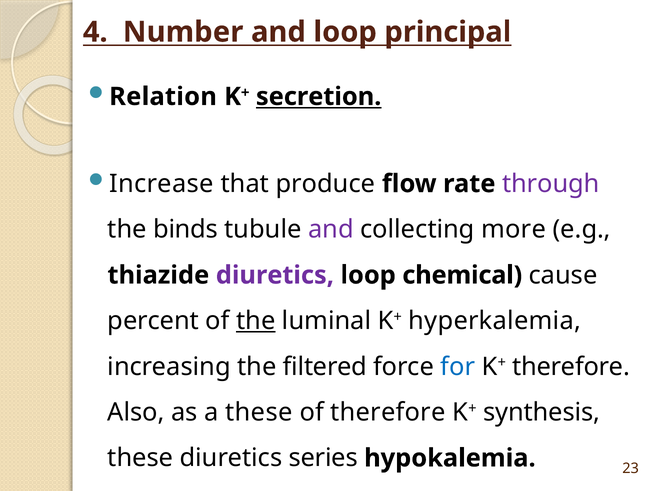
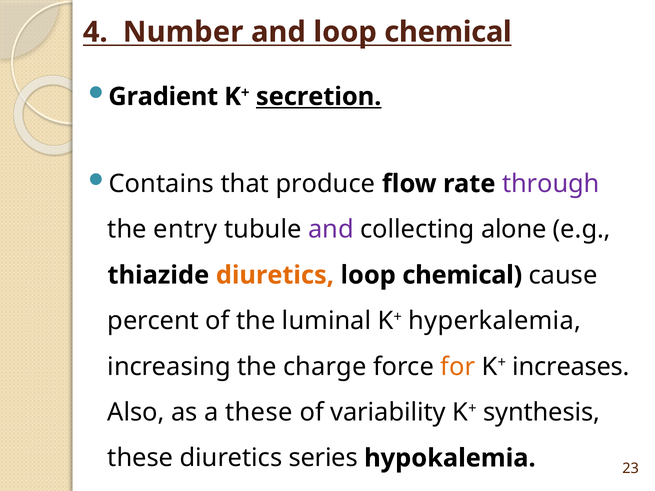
and loop principal: principal -> chemical
Relation: Relation -> Gradient
Increase: Increase -> Contains
binds: binds -> entry
more: more -> alone
diuretics at (275, 275) colour: purple -> orange
the at (256, 321) underline: present -> none
filtered: filtered -> charge
for colour: blue -> orange
K+ therefore: therefore -> increases
of therefore: therefore -> variability
